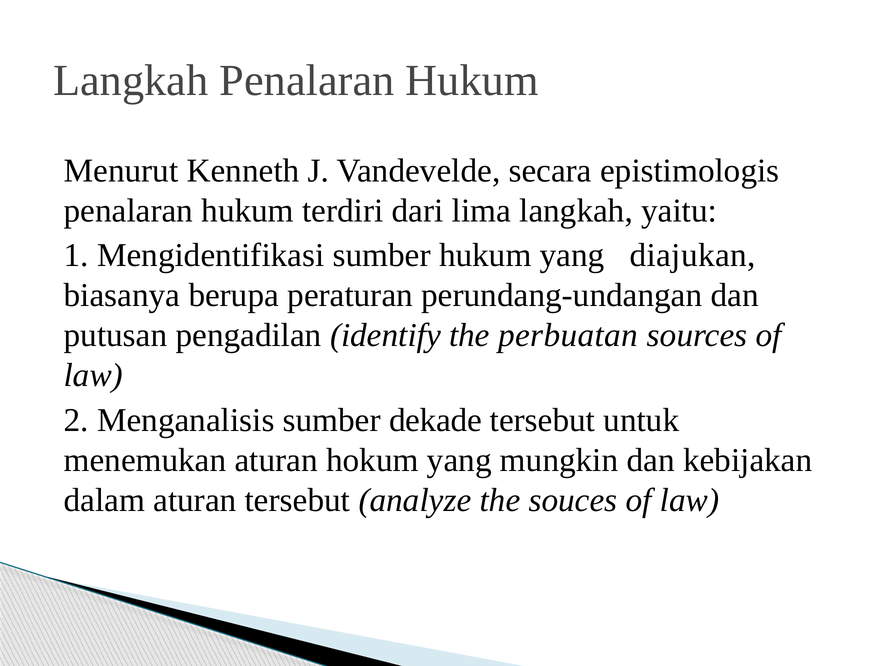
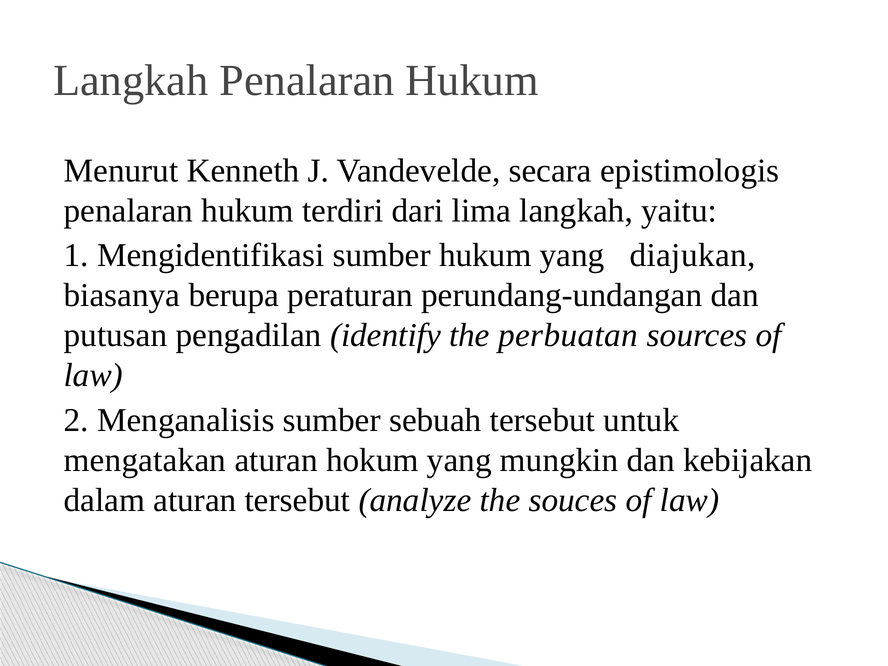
dekade: dekade -> sebuah
menemukan: menemukan -> mengatakan
